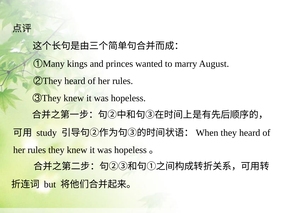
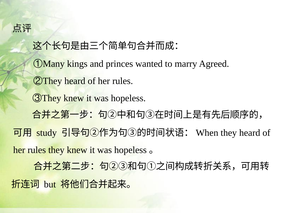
August: August -> Agreed
